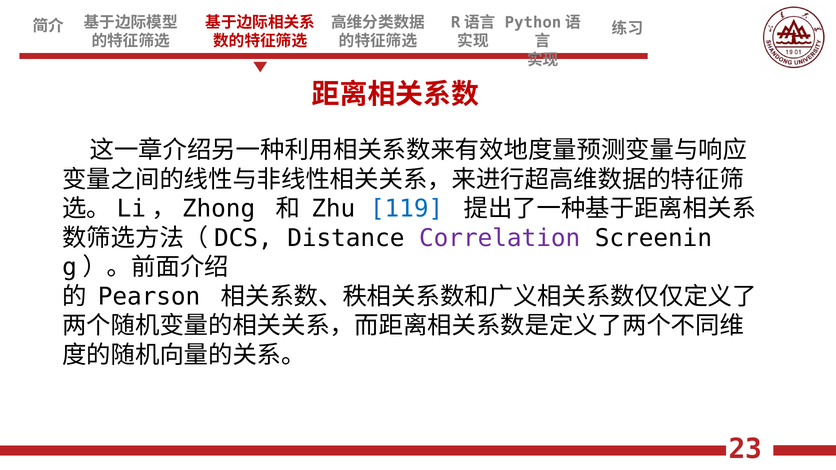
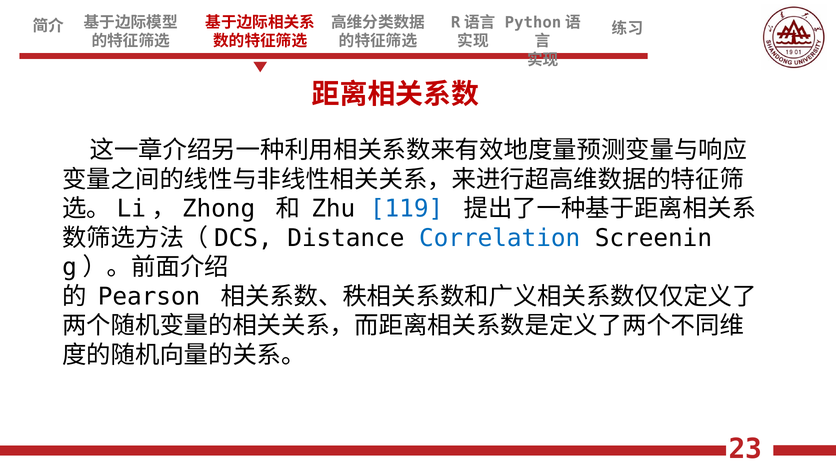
Correlation colour: purple -> blue
